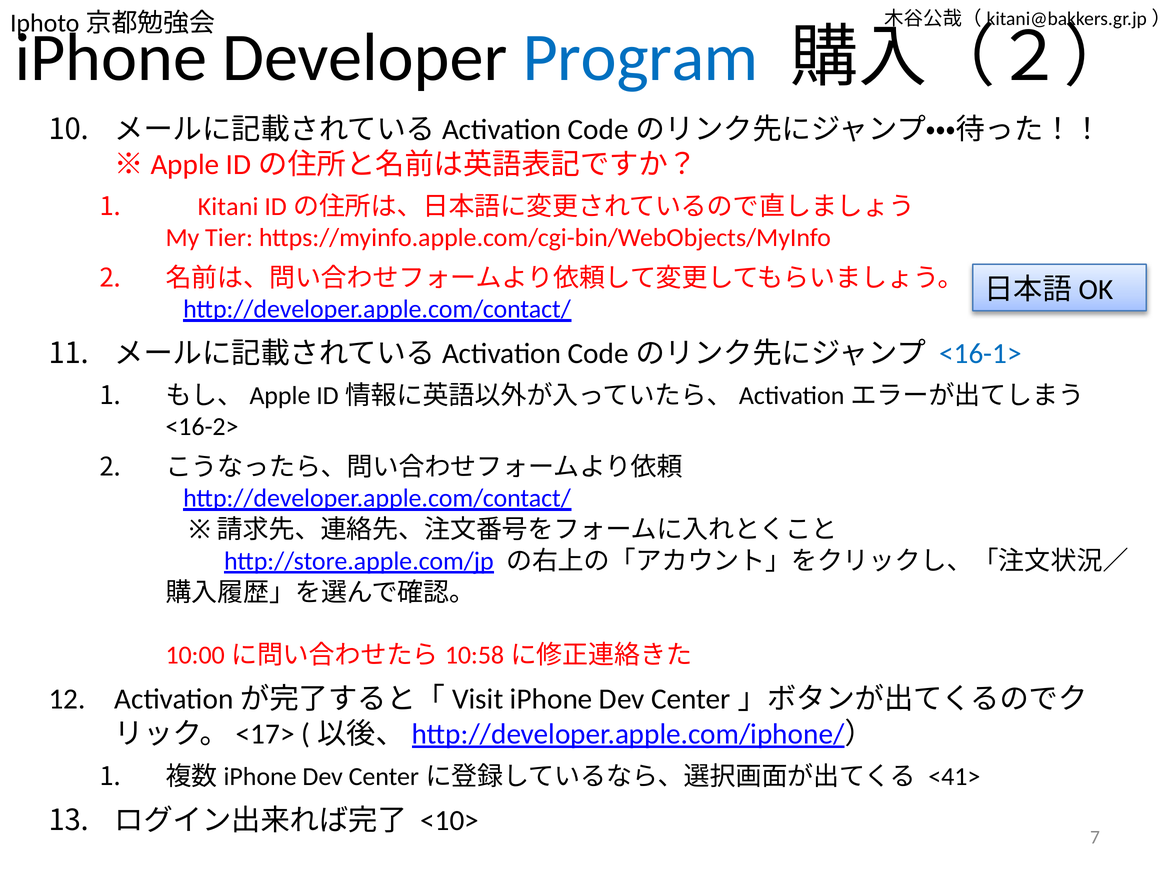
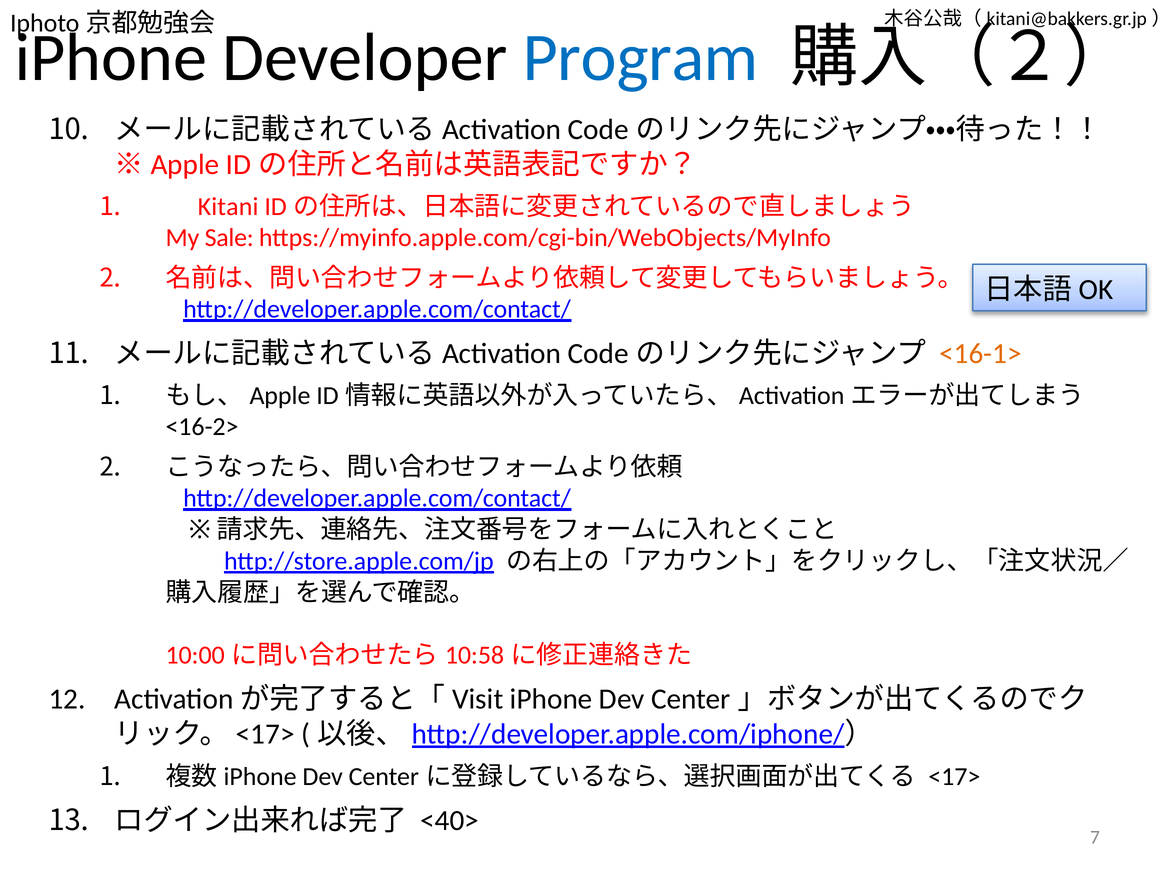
Tier: Tier -> Sale
<16-1> colour: blue -> orange
<41>: <41> -> <17>
<10>: <10> -> <40>
